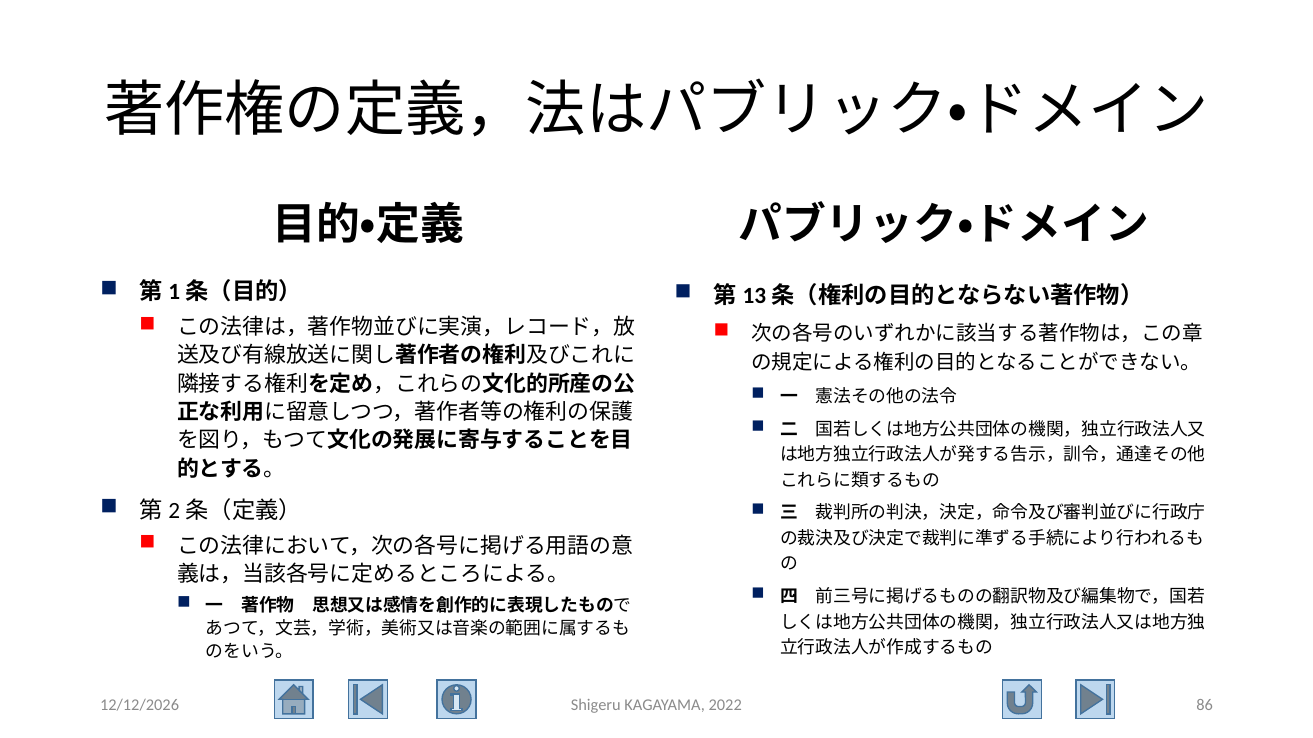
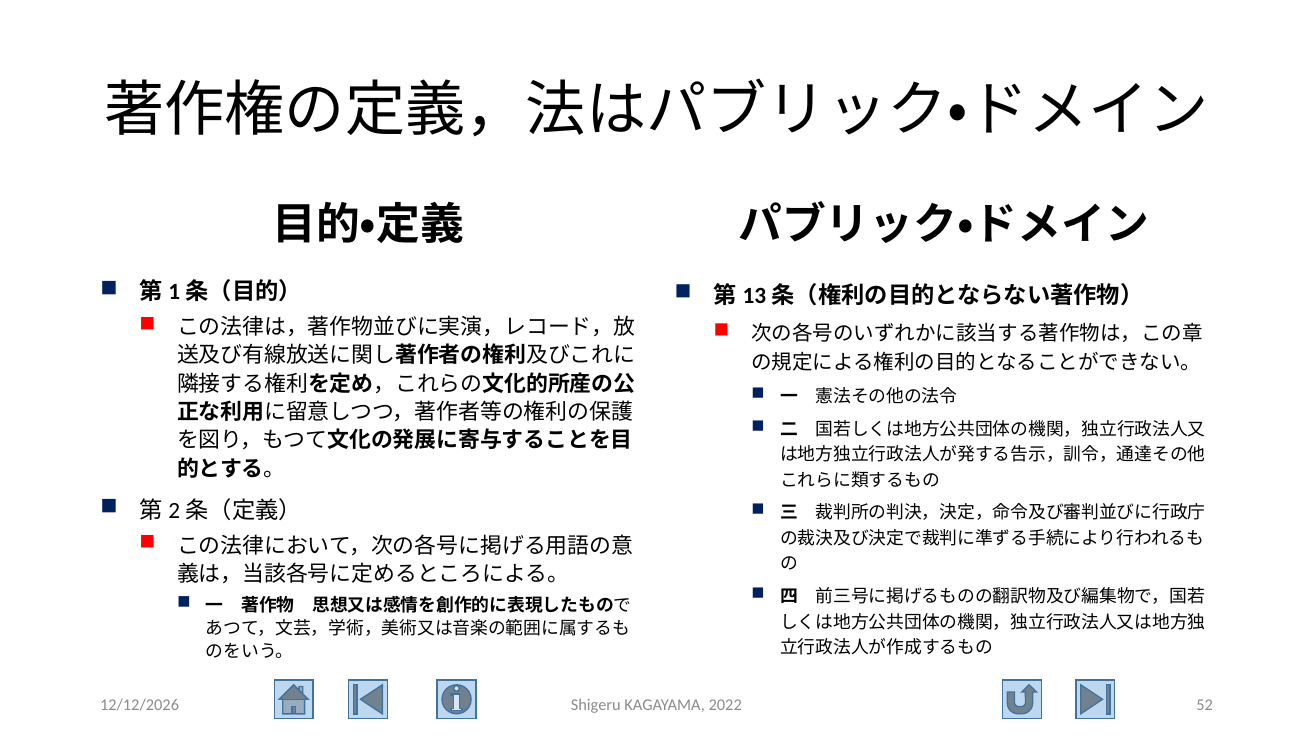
86: 86 -> 52
